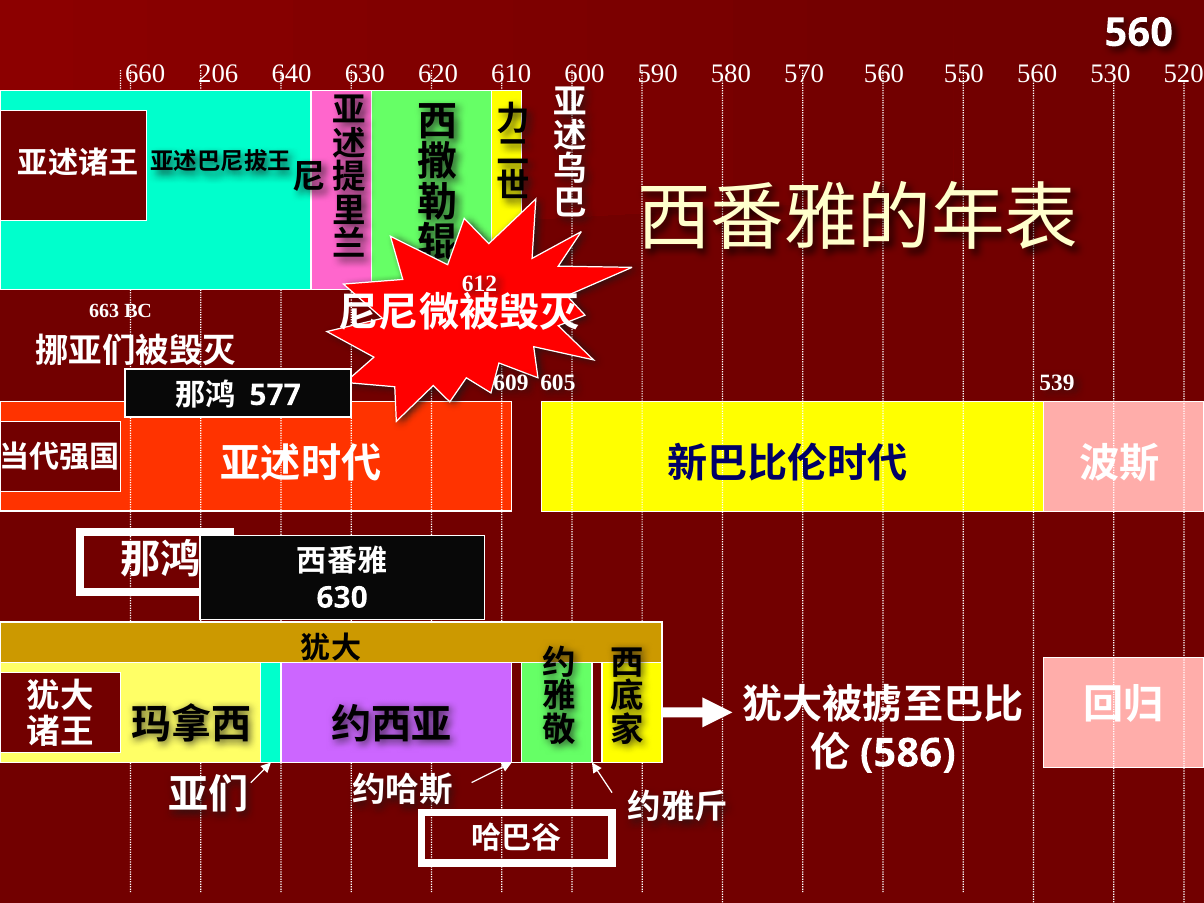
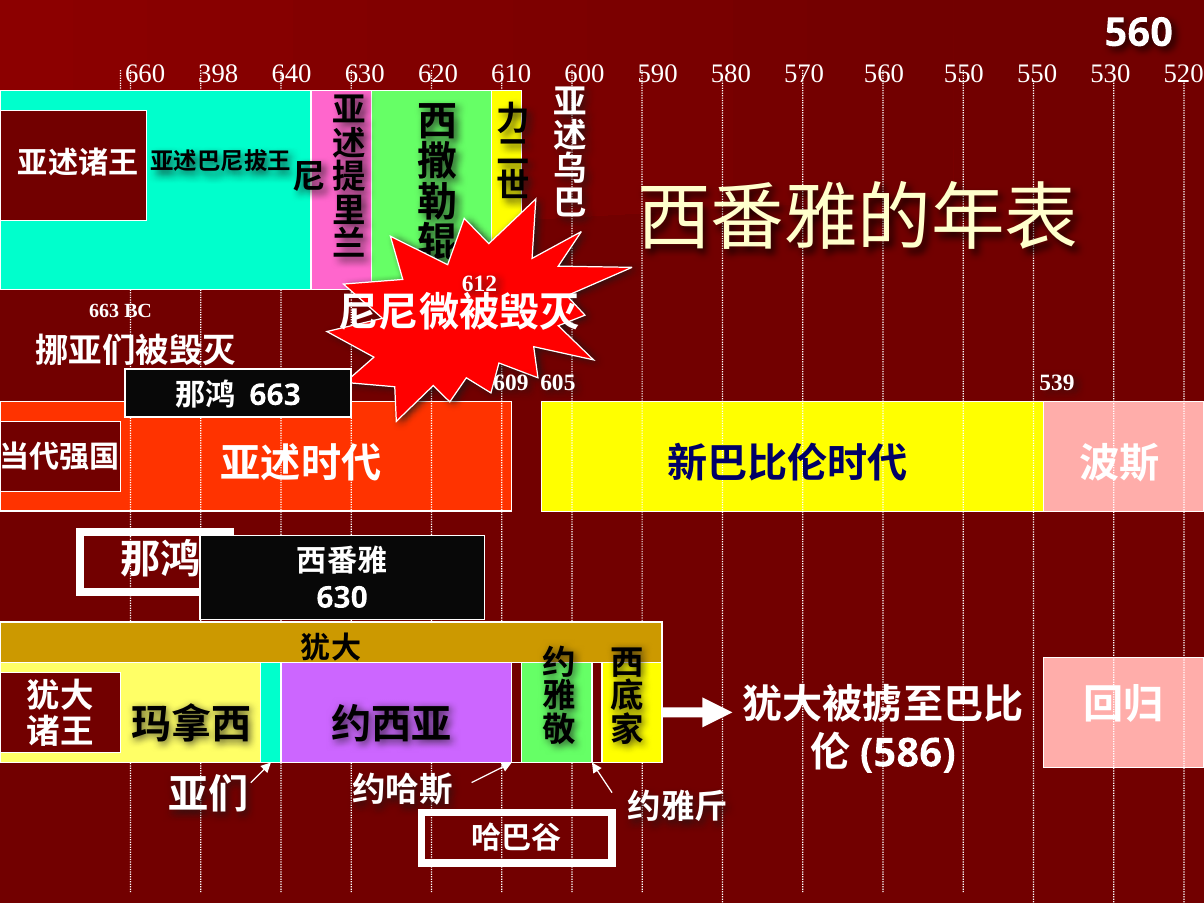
206: 206 -> 398
550 560: 560 -> 550
577 at (275, 395): 577 -> 663
